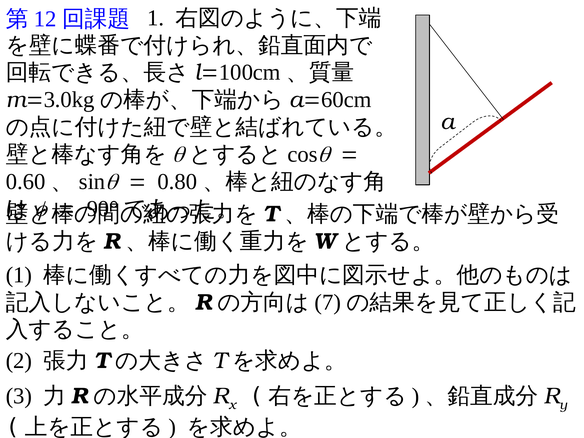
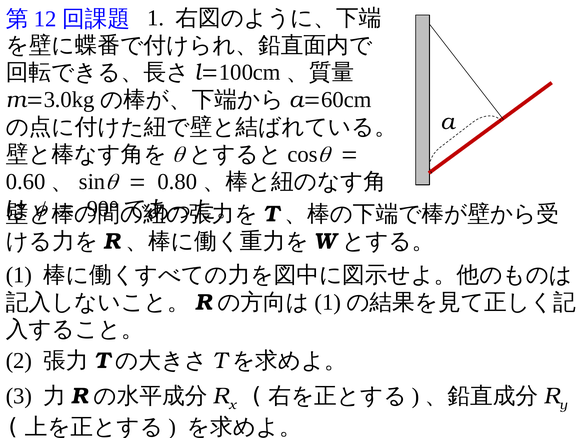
7 at (328, 302): 7 -> 1
